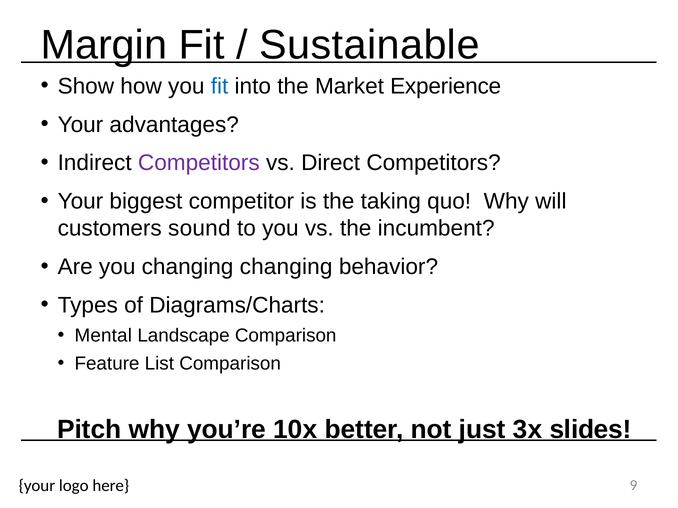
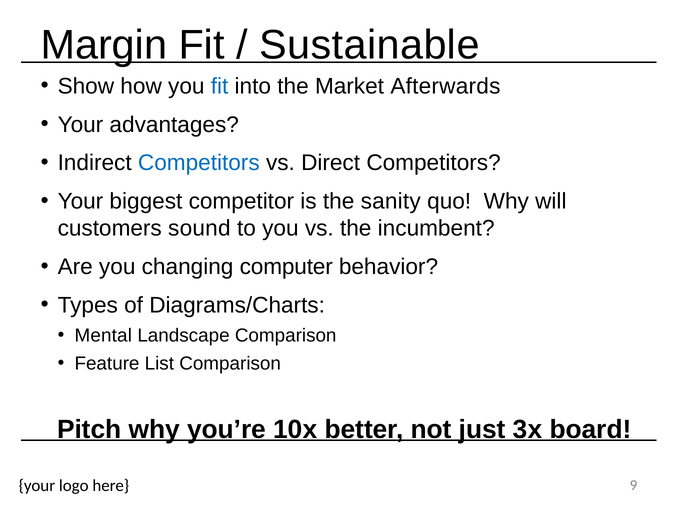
Experience: Experience -> Afterwards
Competitors at (199, 163) colour: purple -> blue
taking: taking -> sanity
changing changing: changing -> computer
slides: slides -> board
